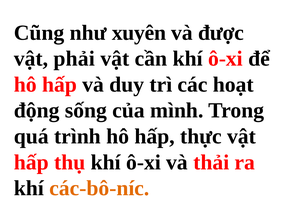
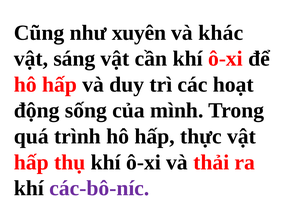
được: được -> khác
phải: phải -> sáng
các-bô-níc colour: orange -> purple
